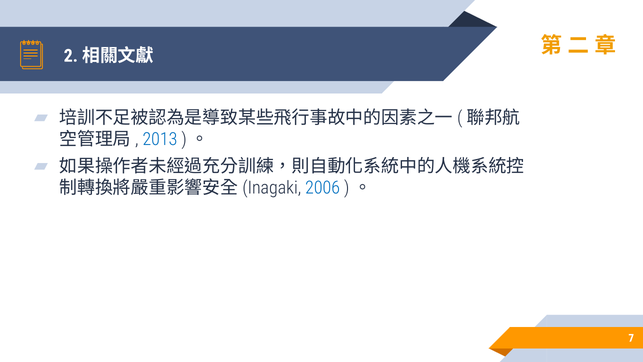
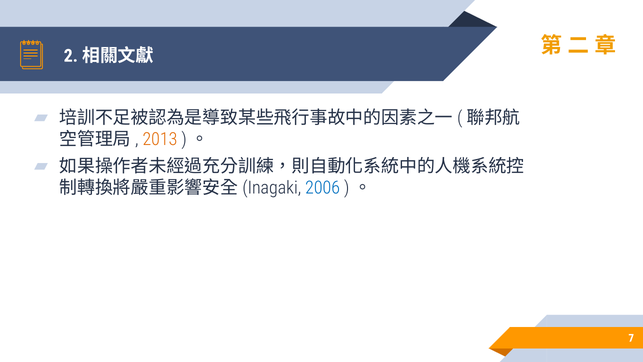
2013 colour: blue -> orange
